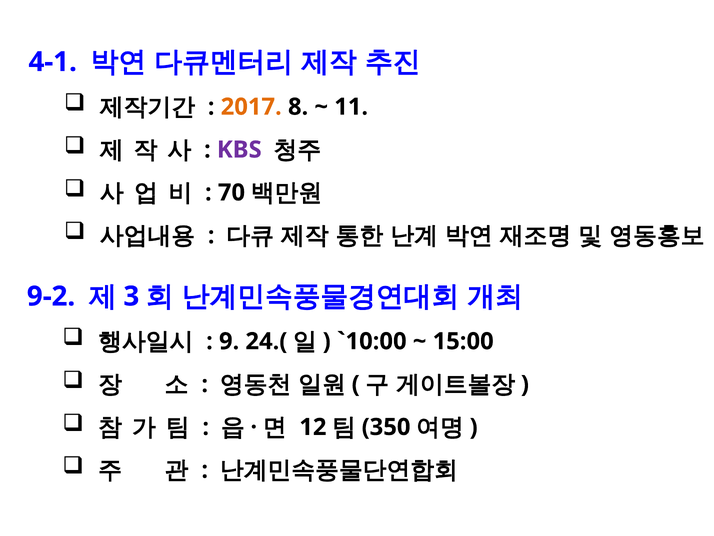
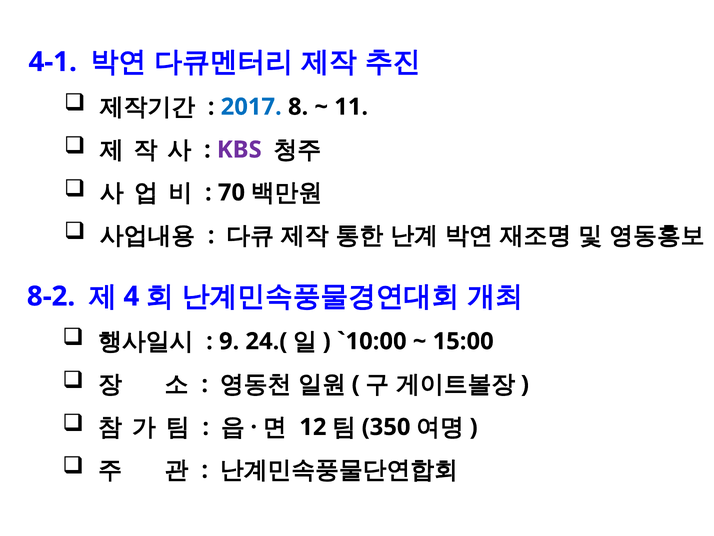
2017 colour: orange -> blue
9-2: 9-2 -> 8-2
3: 3 -> 4
